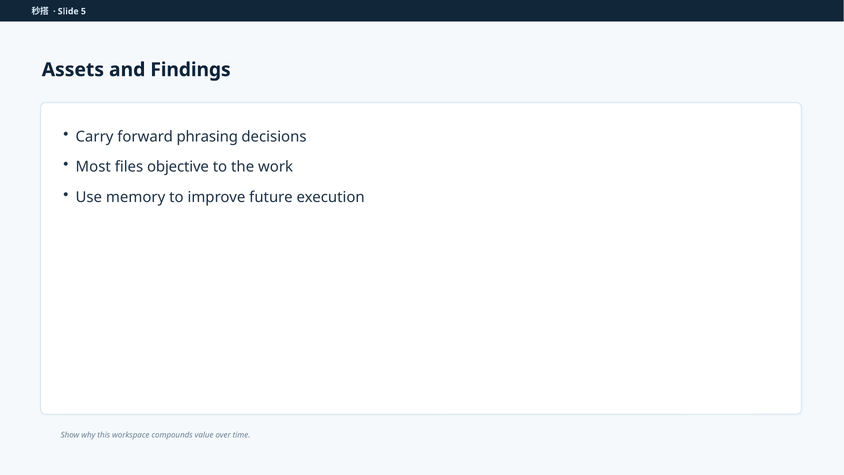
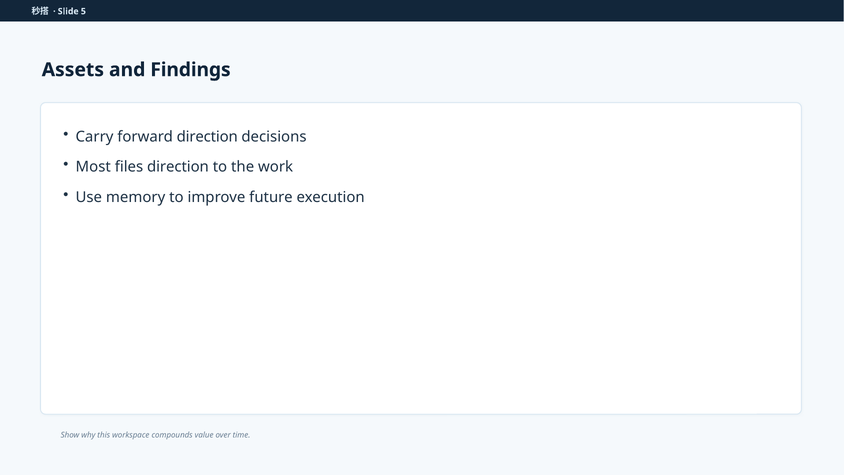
forward phrasing: phrasing -> direction
files objective: objective -> direction
